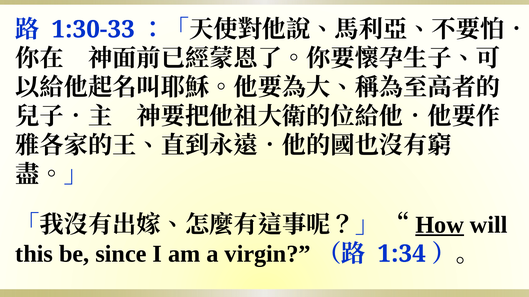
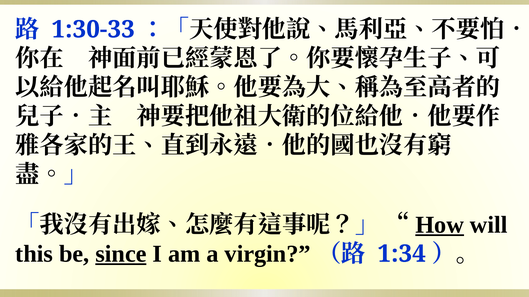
since underline: none -> present
